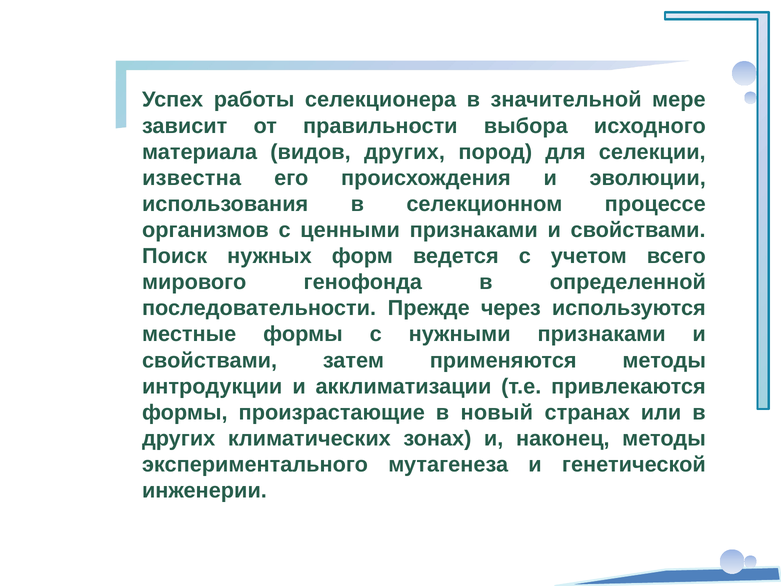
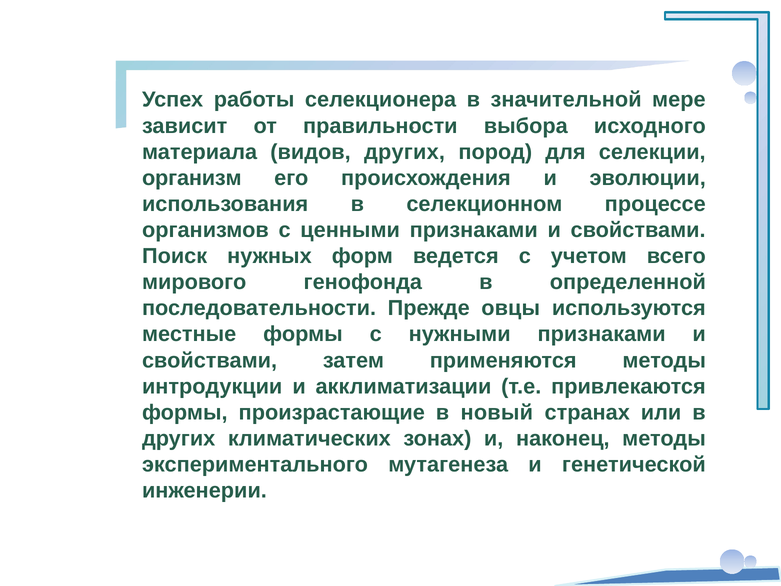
известна: известна -> организм
через: через -> овцы
